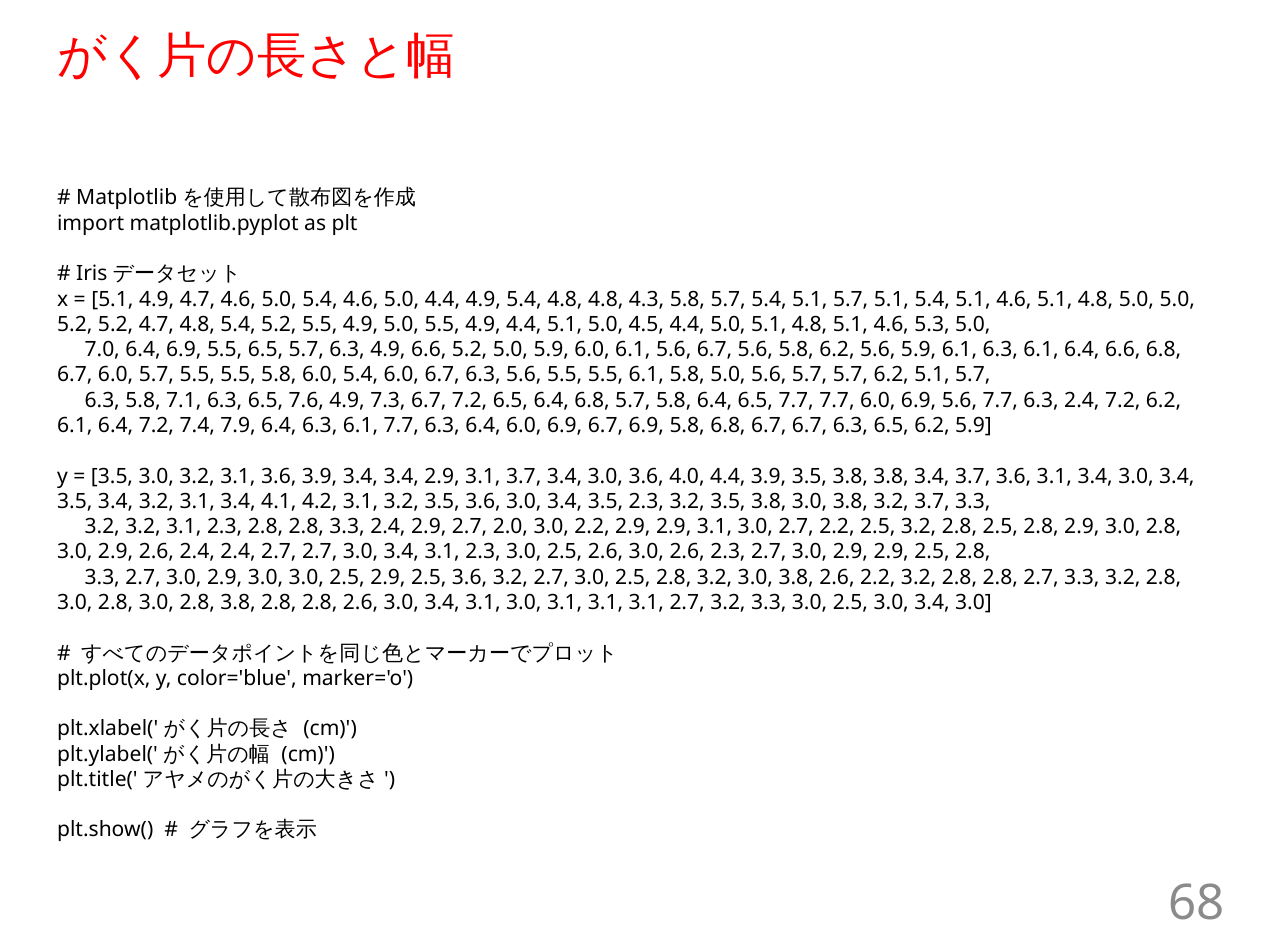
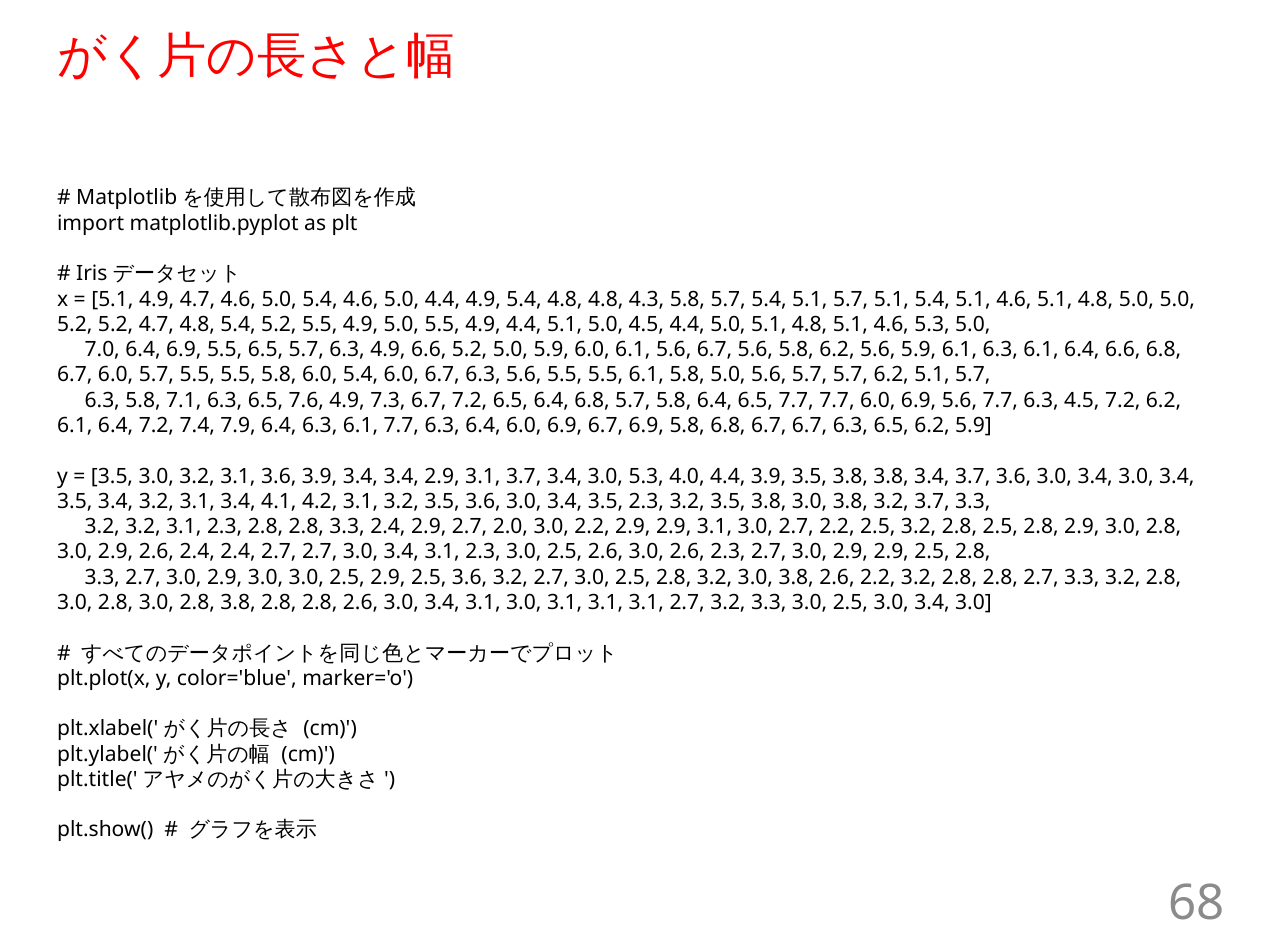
6.3 2.4: 2.4 -> 4.5
3.0 3.6: 3.6 -> 5.3
3.7 3.6 3.1: 3.1 -> 3.0
